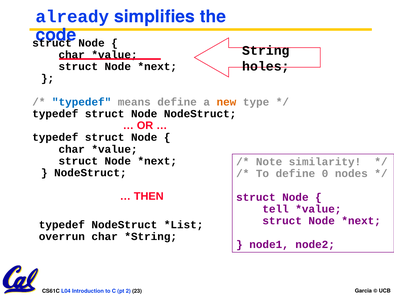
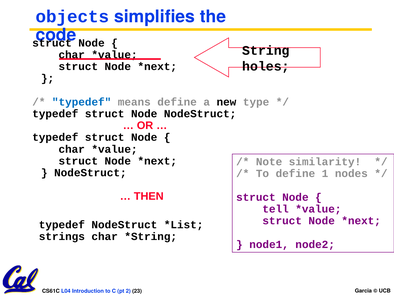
already: already -> objects
new colour: orange -> black
0: 0 -> 1
overrun: overrun -> strings
